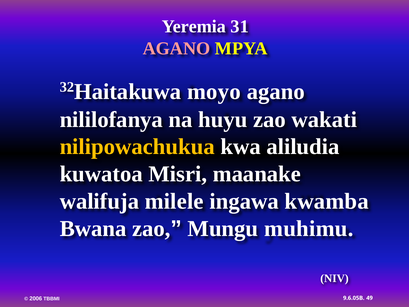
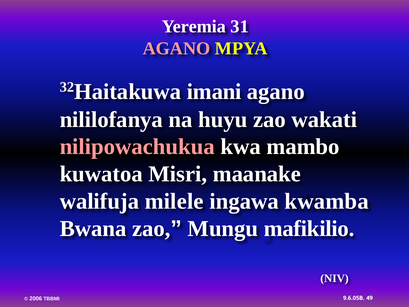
moyo: moyo -> imani
nilipowachukua colour: yellow -> pink
aliludia: aliludia -> mambo
muhimu: muhimu -> mafikilio
